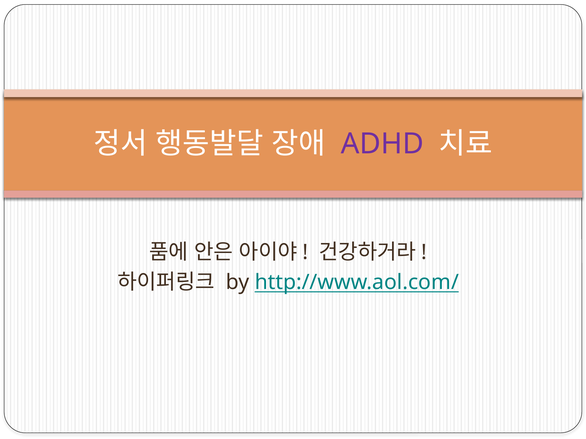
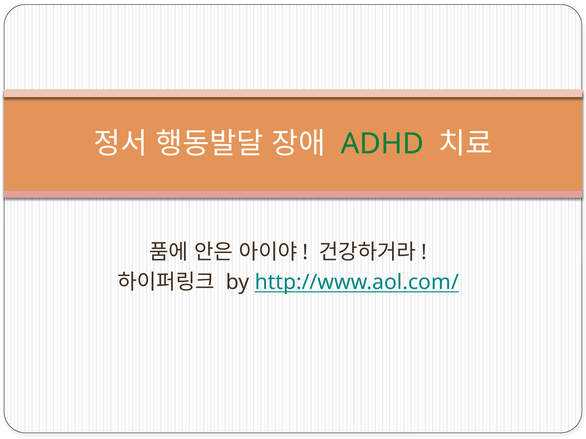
ADHD colour: purple -> green
